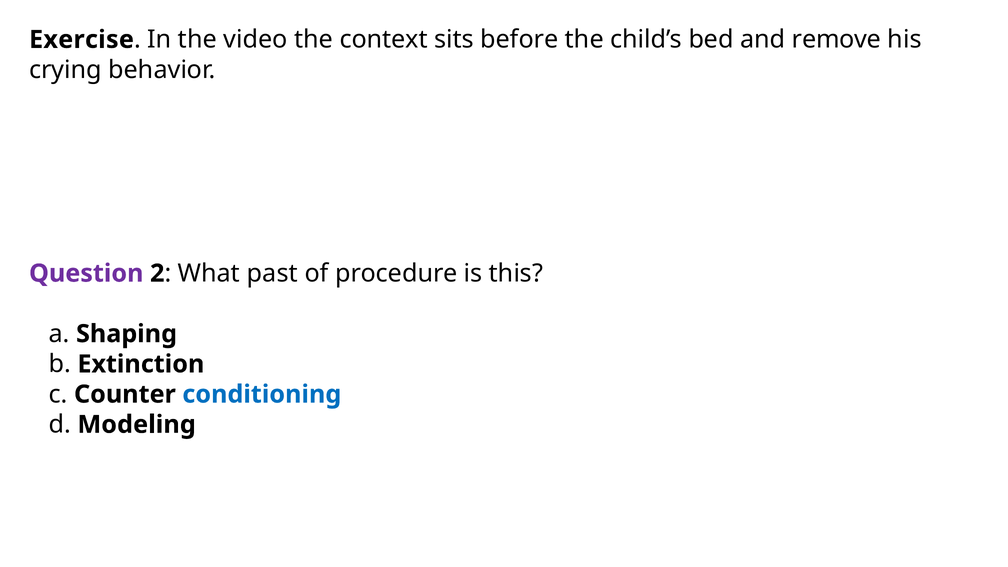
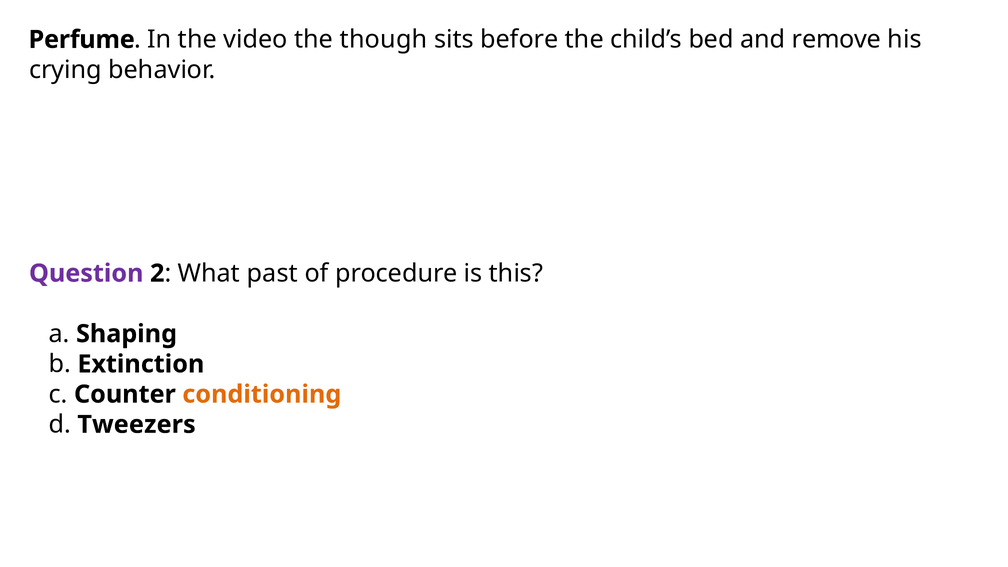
Exercise: Exercise -> Perfume
context: context -> though
conditioning colour: blue -> orange
Modeling: Modeling -> Tweezers
